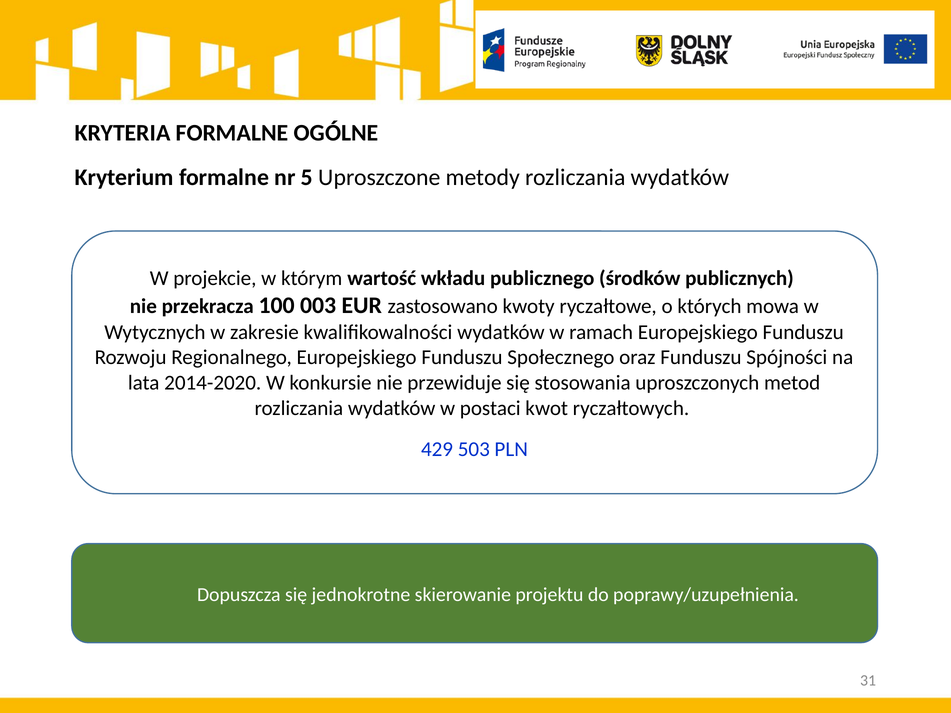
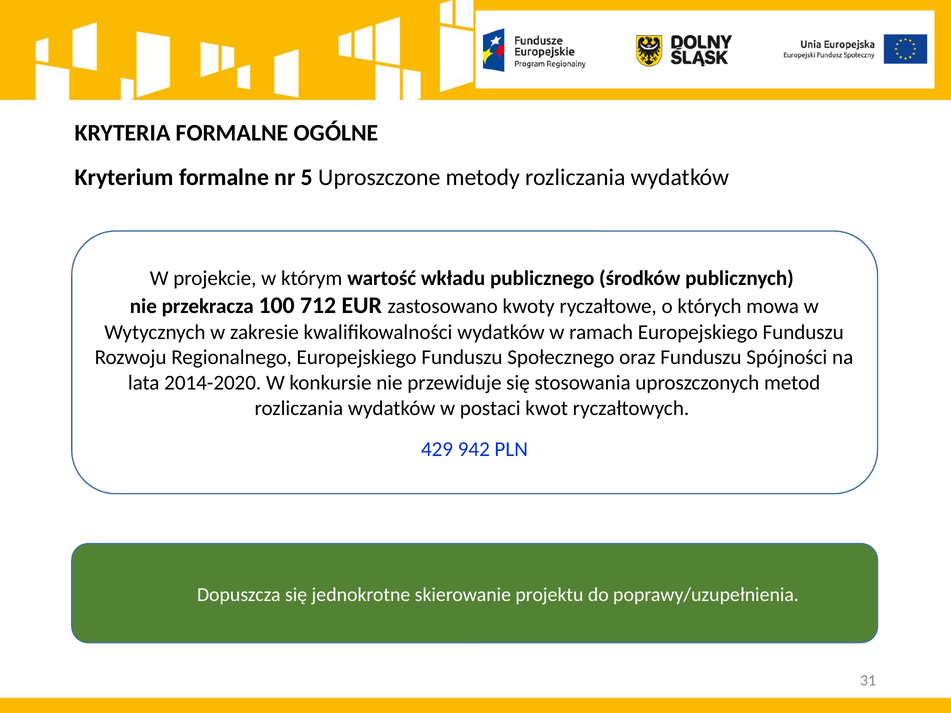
003: 003 -> 712
503: 503 -> 942
